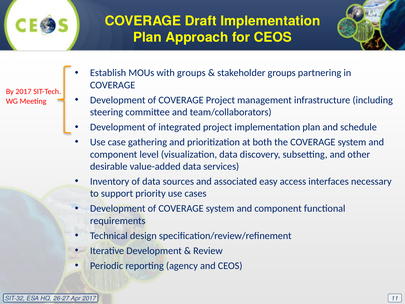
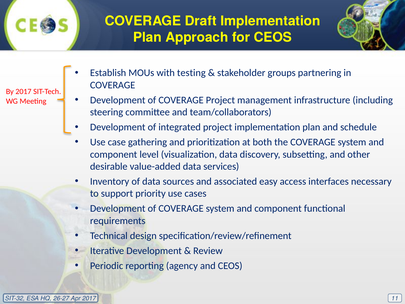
with groups: groups -> testing
